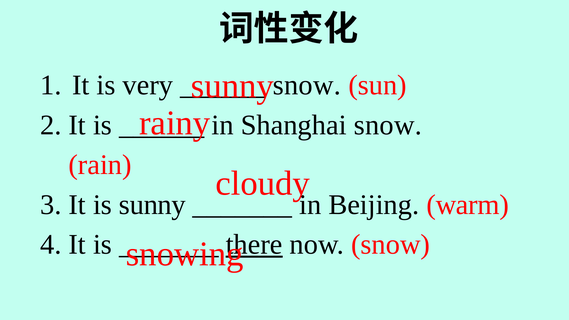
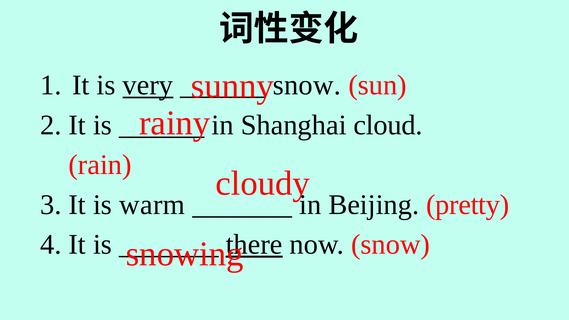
very underline: none -> present
Shanghai snow: snow -> cloud
is sunny: sunny -> warm
warm: warm -> pretty
